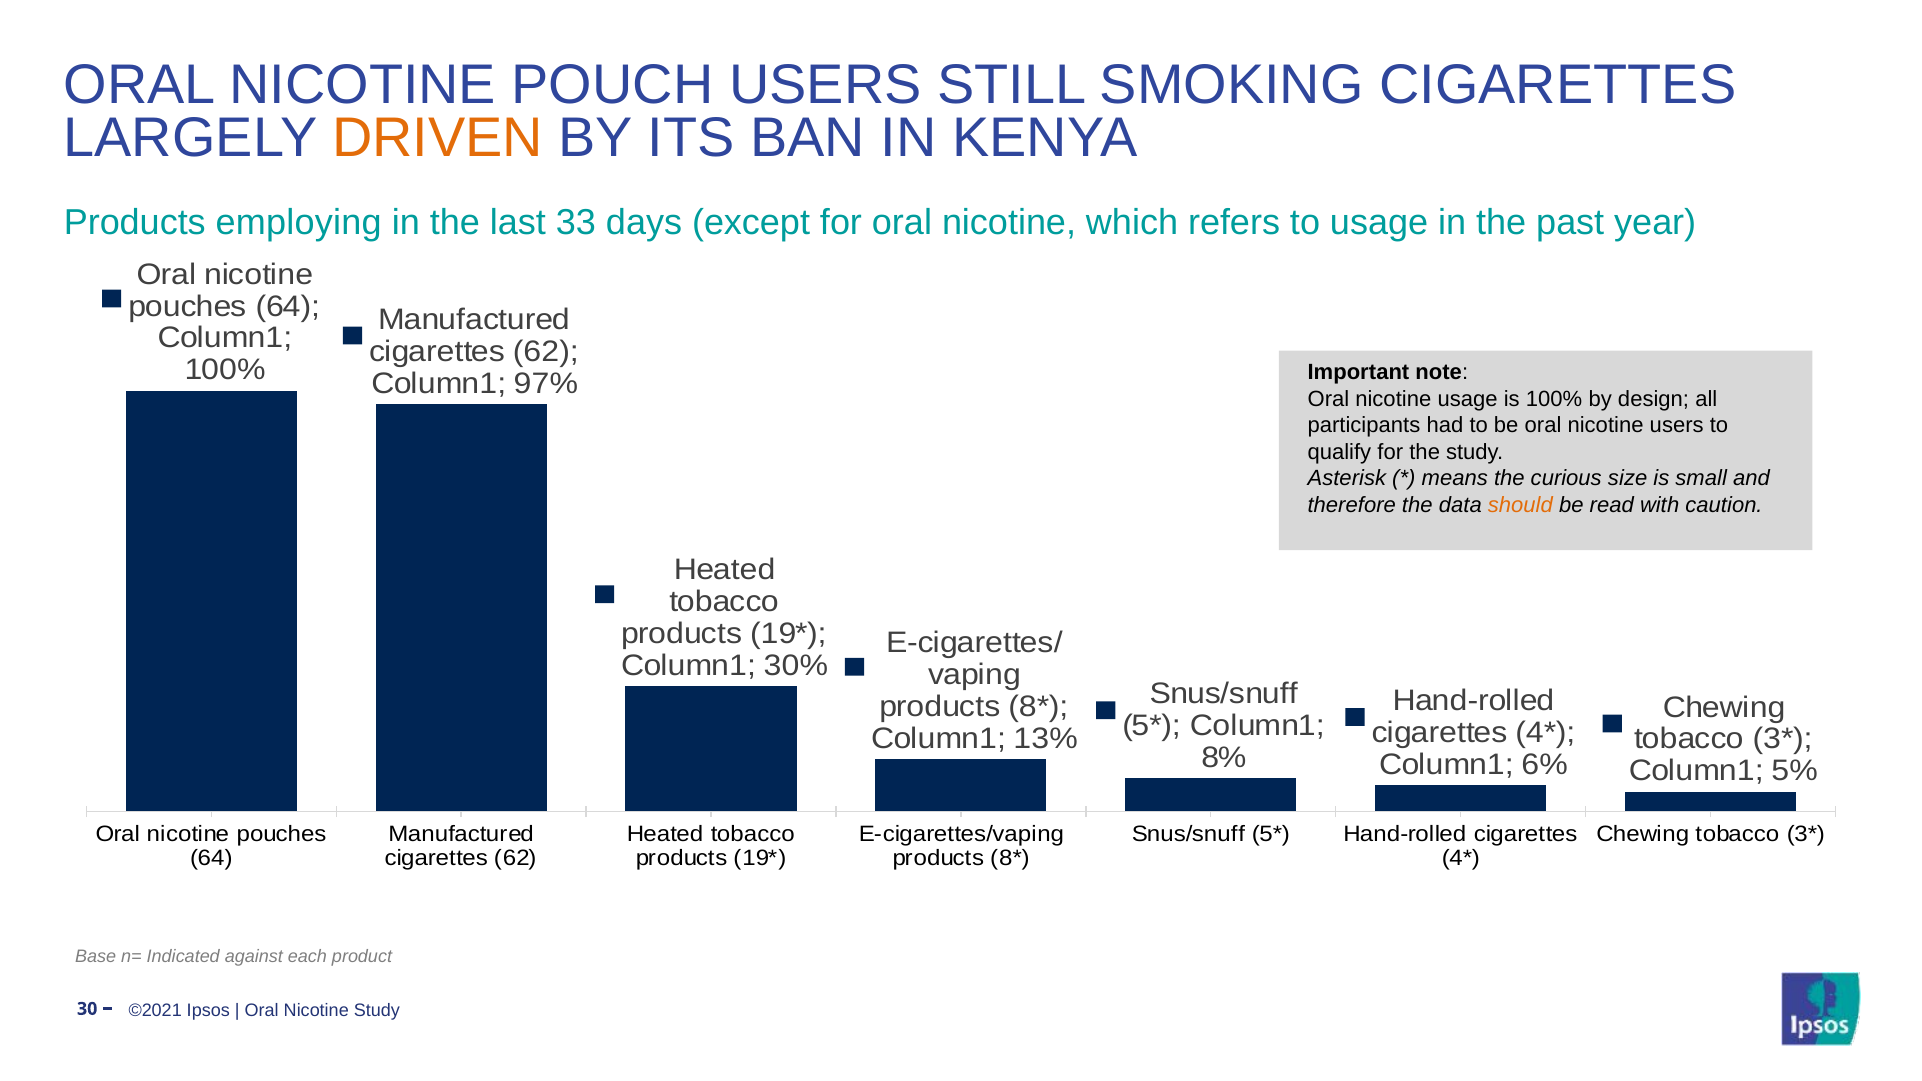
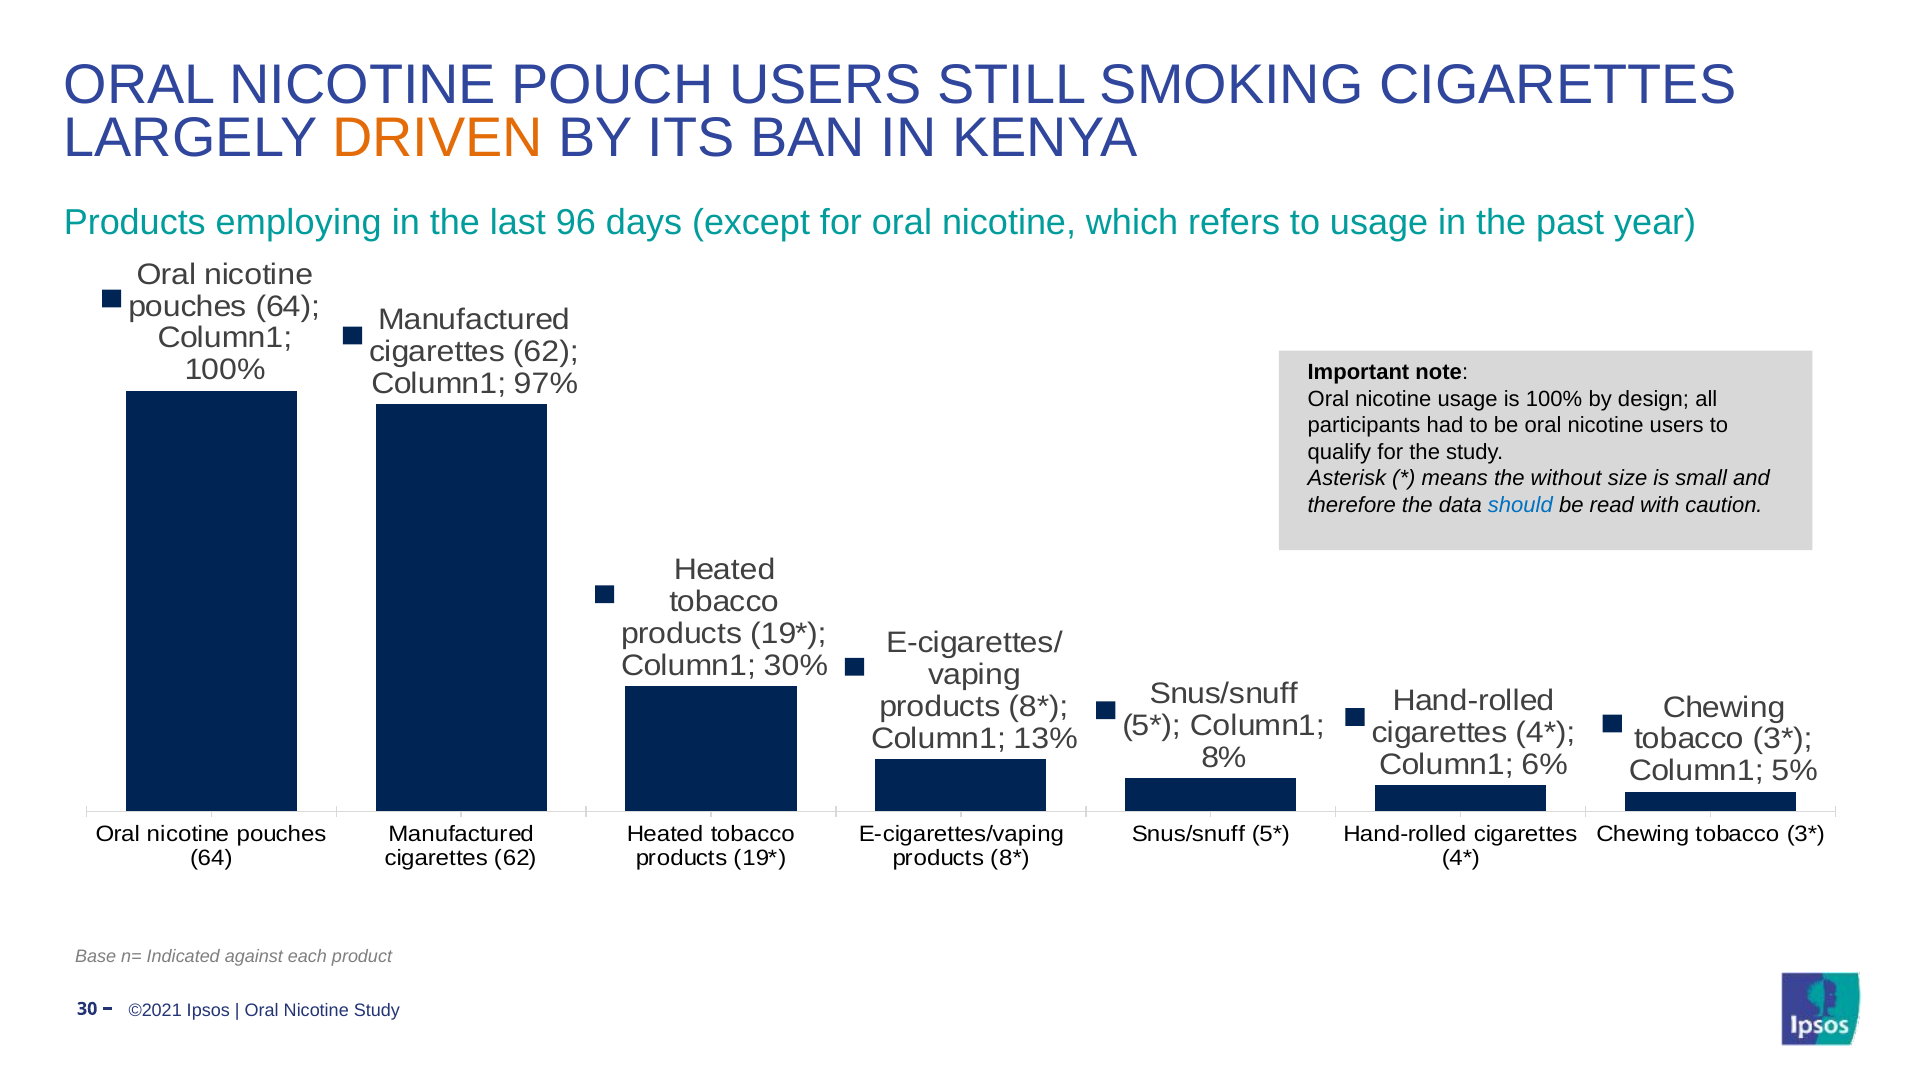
33: 33 -> 96
curious: curious -> without
should colour: orange -> blue
